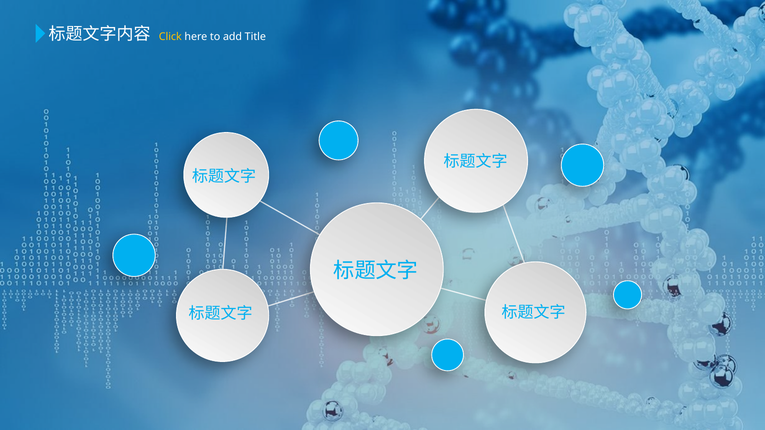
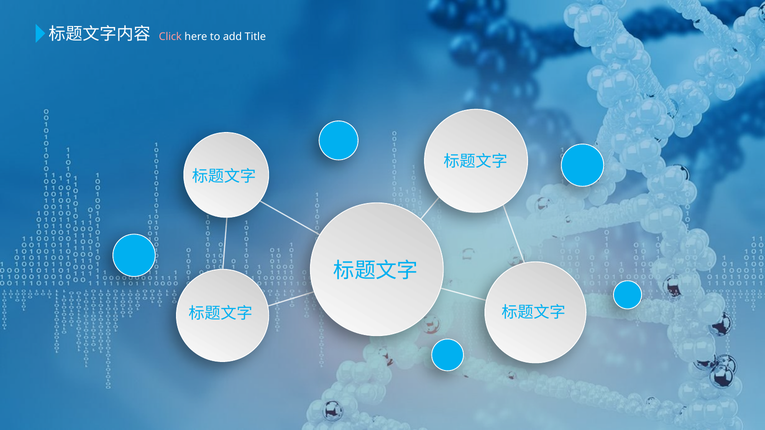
Click colour: yellow -> pink
